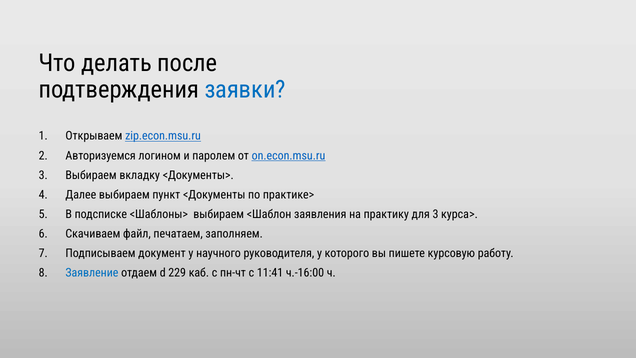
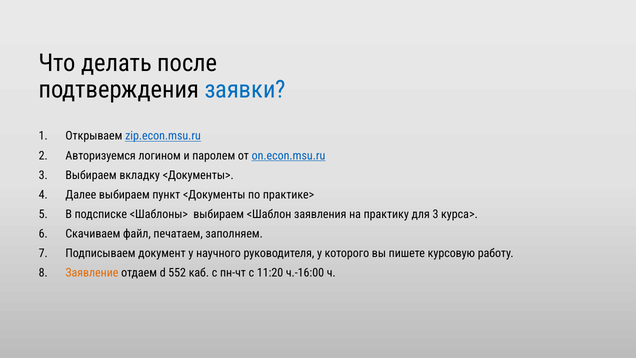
Заявление colour: blue -> orange
229: 229 -> 552
11:41: 11:41 -> 11:20
